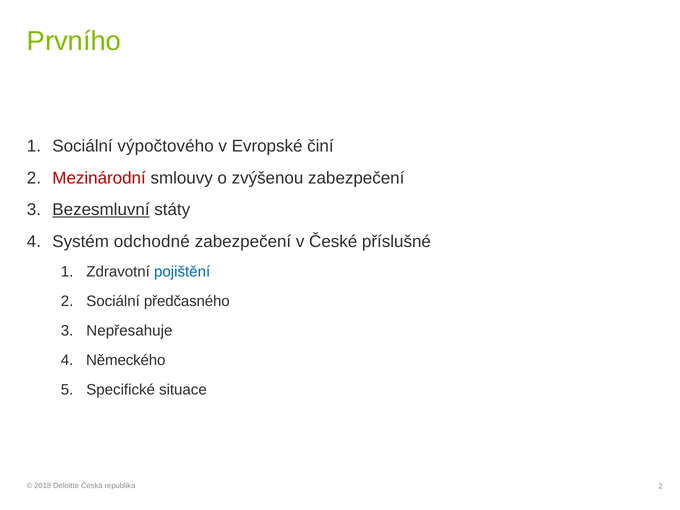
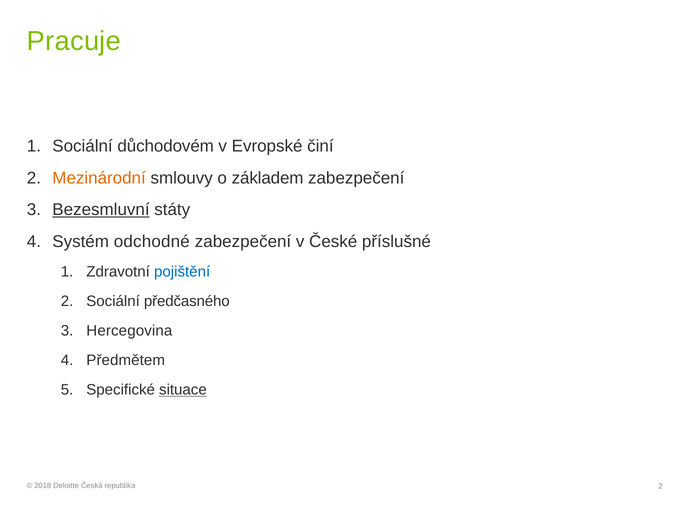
Prvního: Prvního -> Pracuje
výpočtového: výpočtového -> důchodovém
Mezinárodní colour: red -> orange
zvýšenou: zvýšenou -> základem
Nepřesahuje: Nepřesahuje -> Hercegovina
Německého: Německého -> Předmětem
situace underline: none -> present
